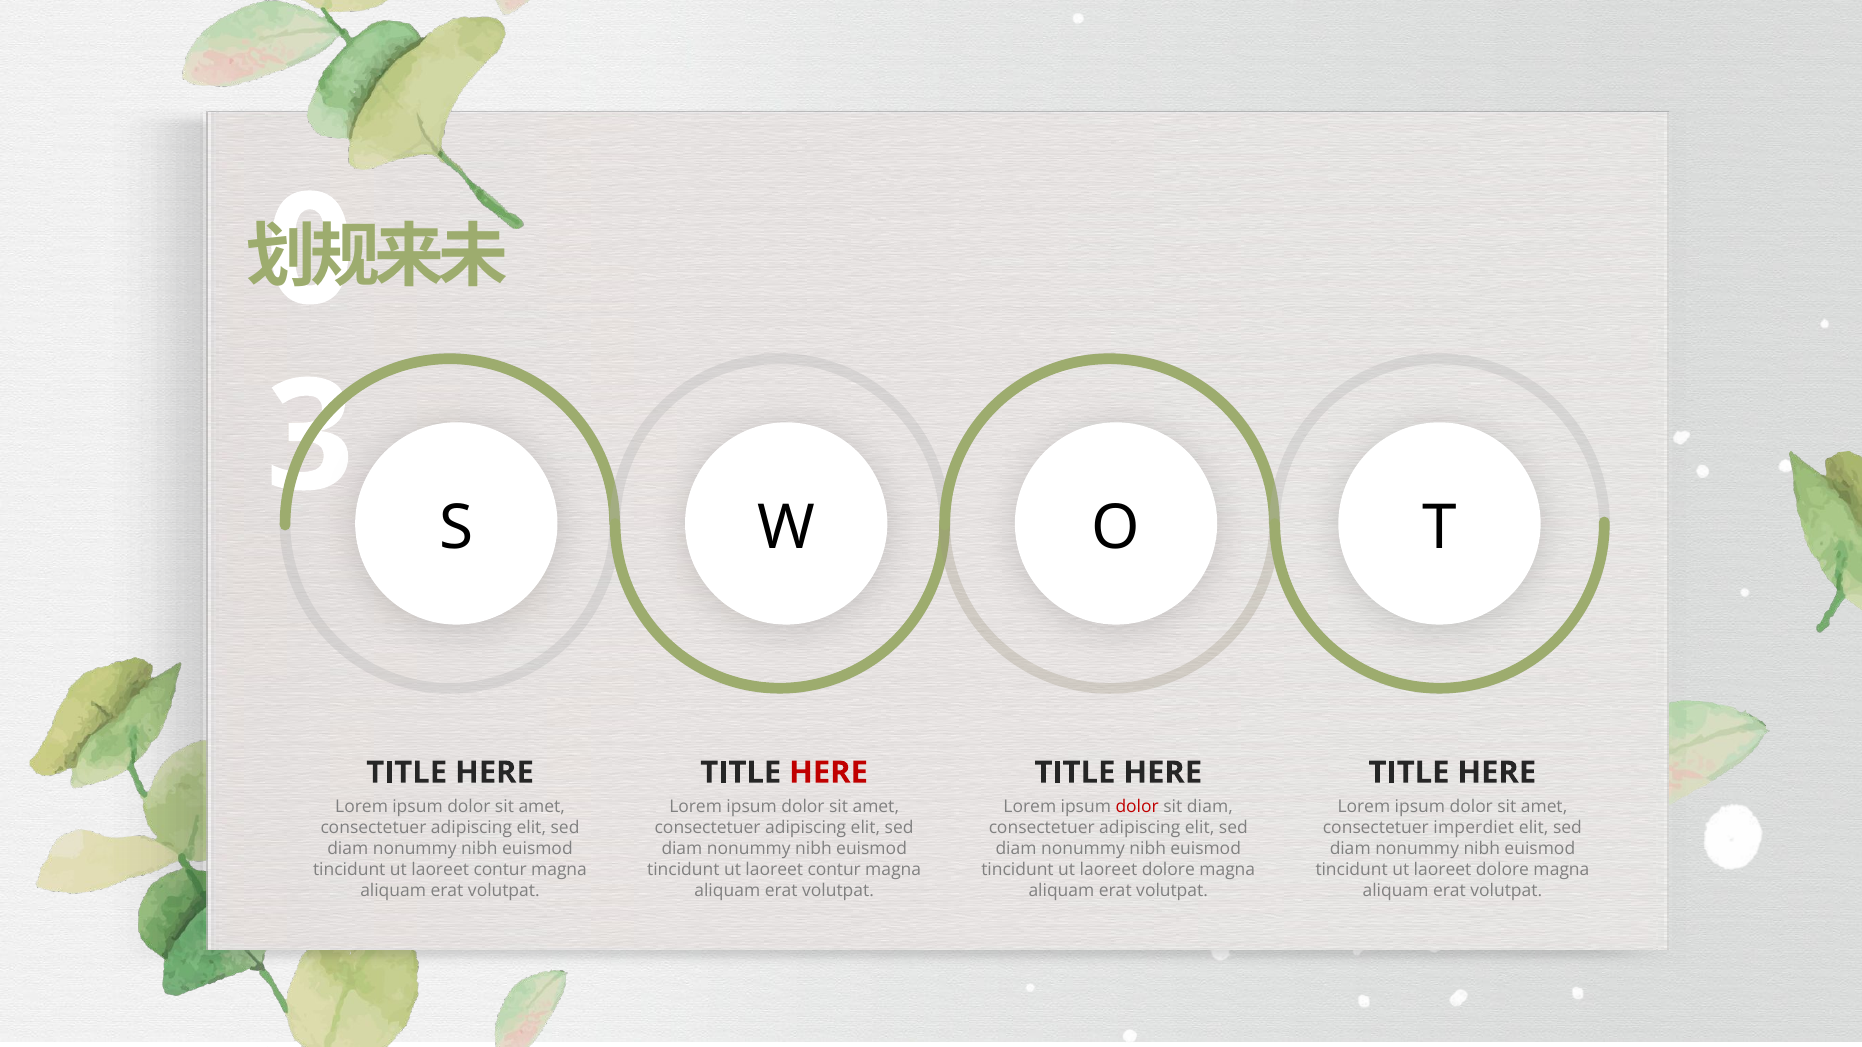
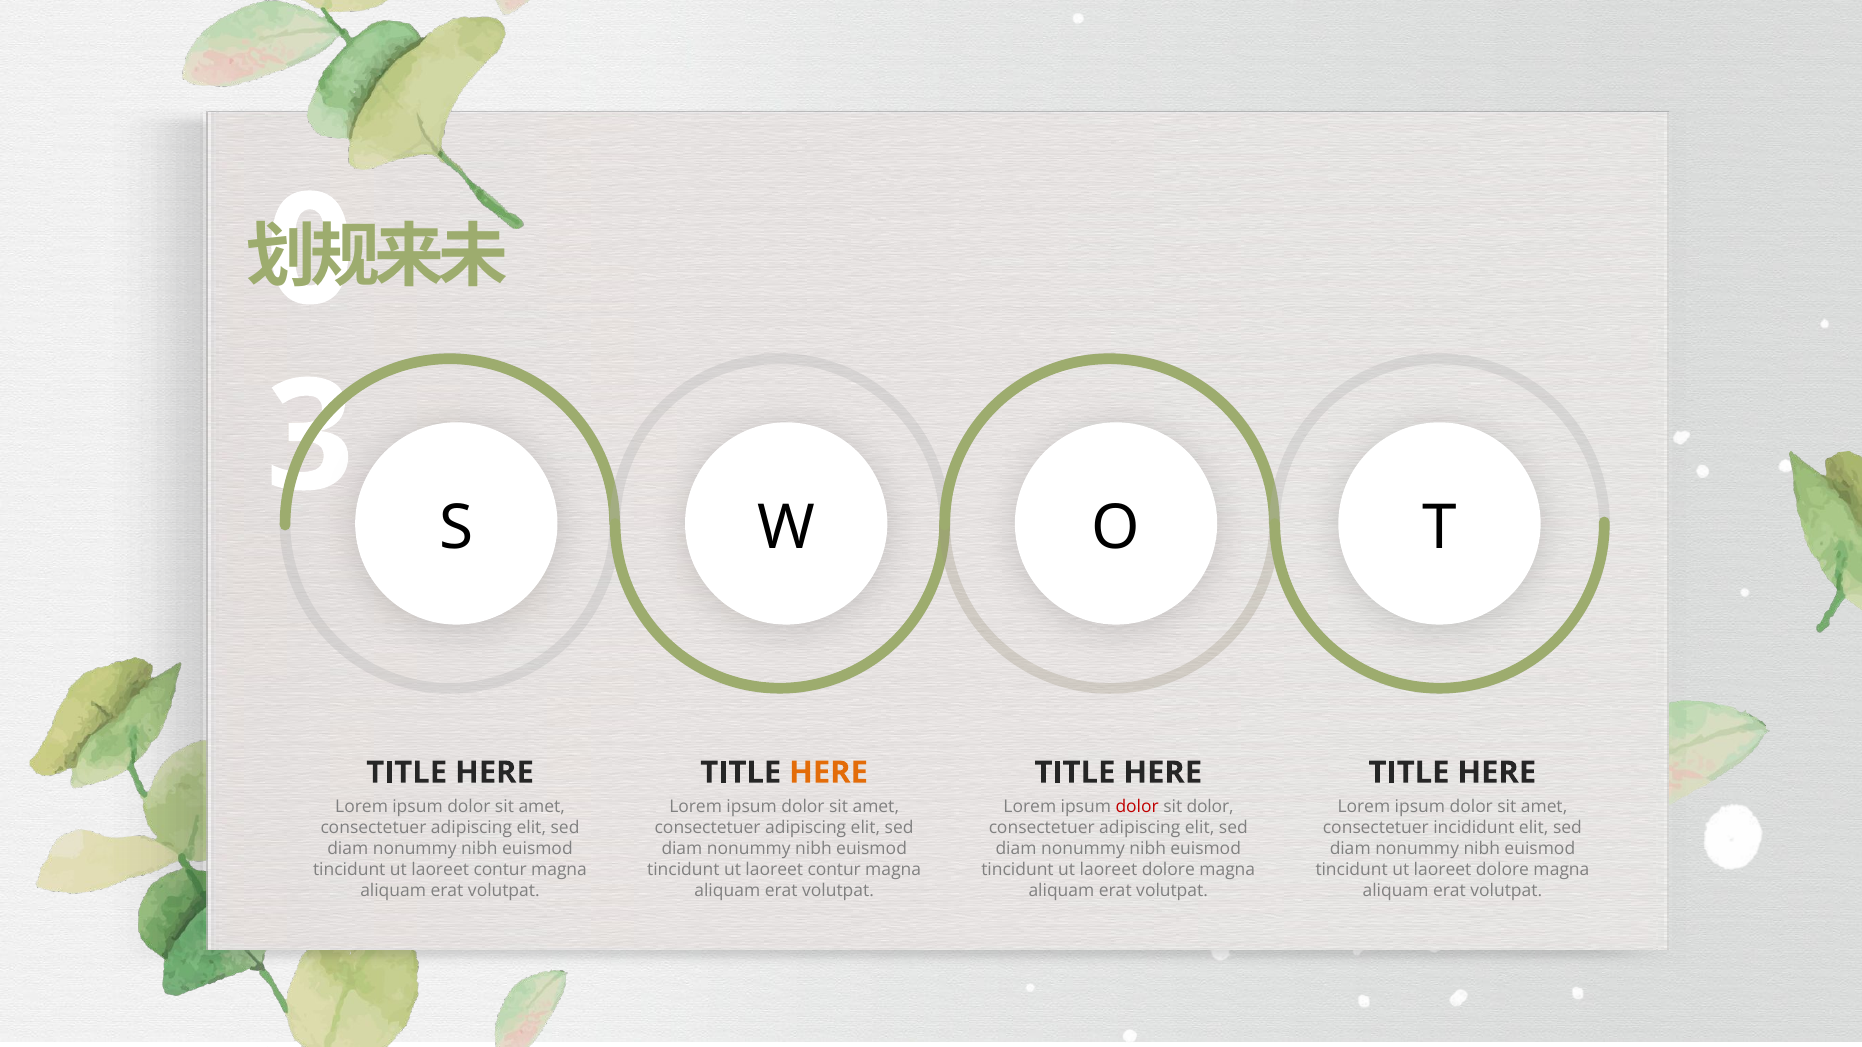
HERE at (829, 773) colour: red -> orange
sit diam: diam -> dolor
imperdiet: imperdiet -> incididunt
